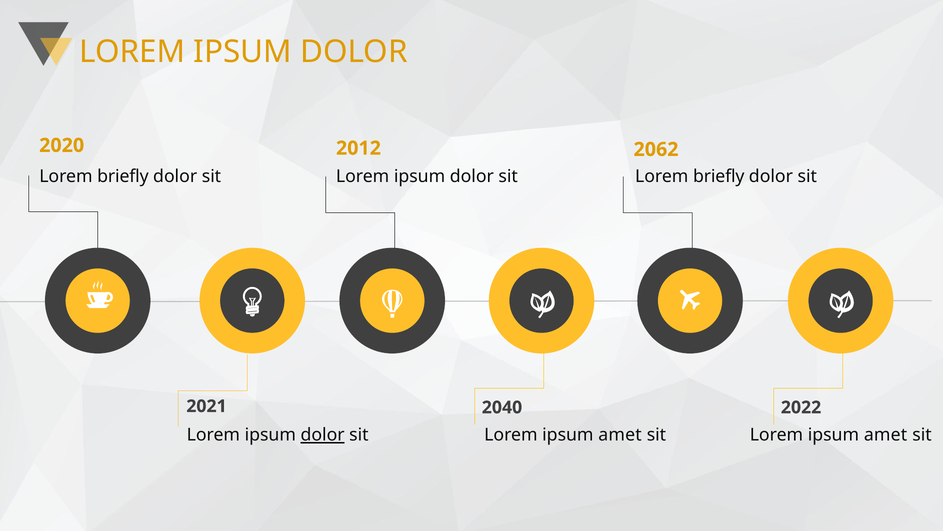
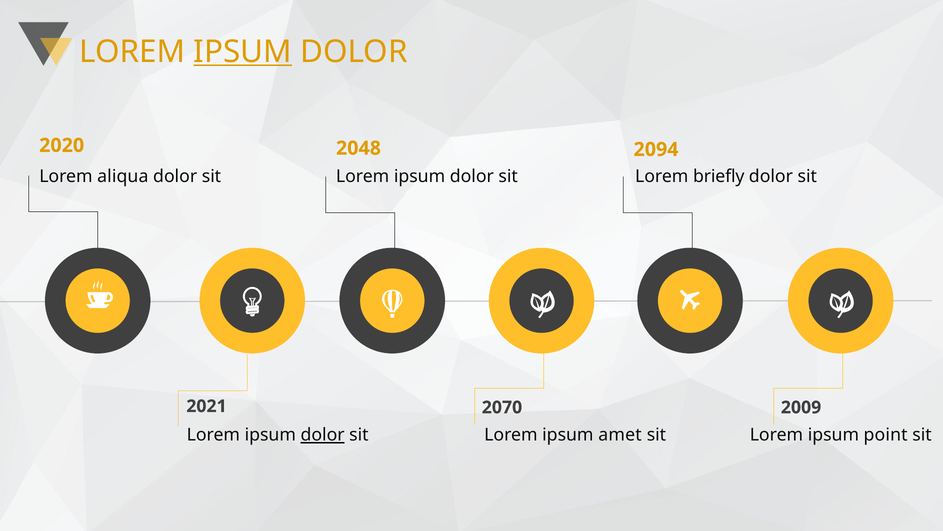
IPSUM at (243, 52) underline: none -> present
2012: 2012 -> 2048
2062: 2062 -> 2094
briefly at (123, 176): briefly -> aliqua
2040: 2040 -> 2070
2022: 2022 -> 2009
amet at (886, 435): amet -> point
